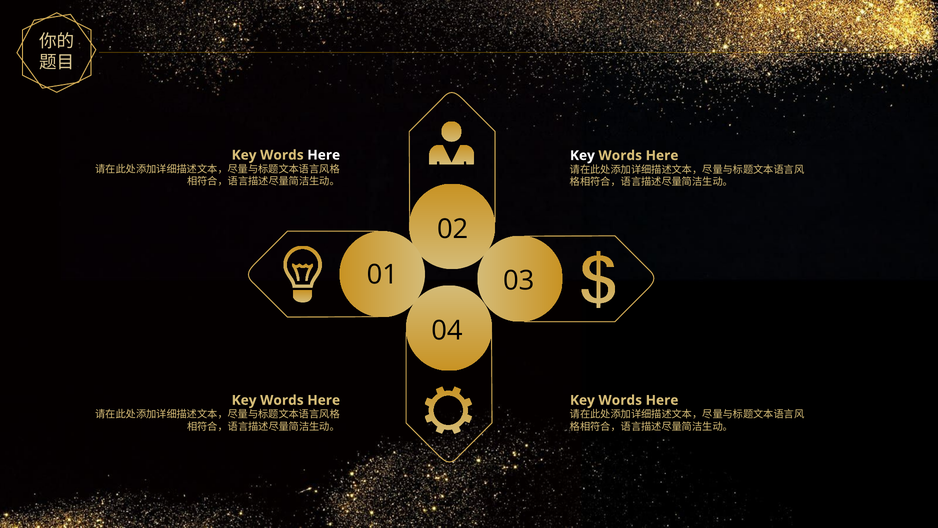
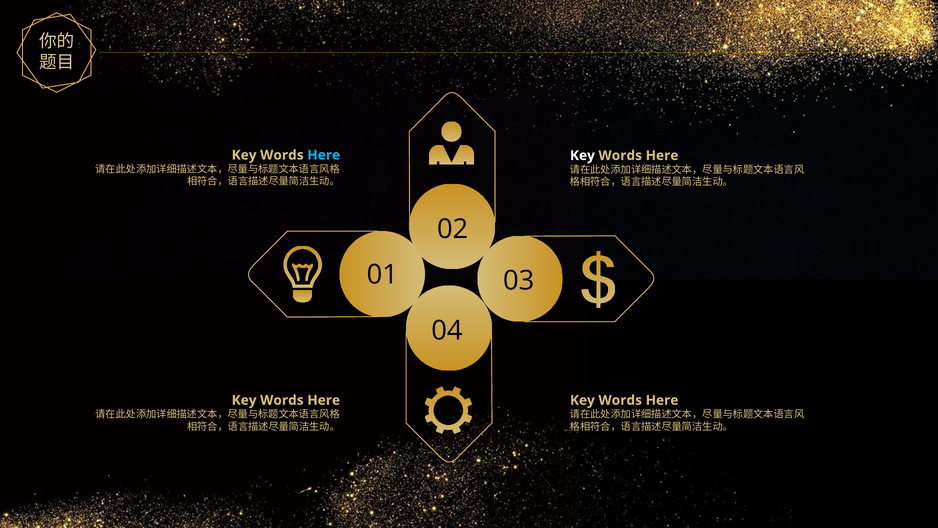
Here at (324, 155) colour: white -> light blue
